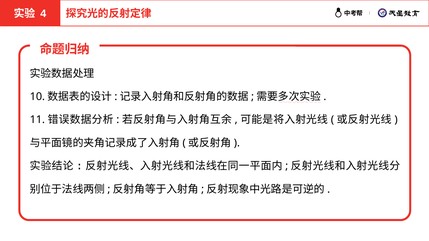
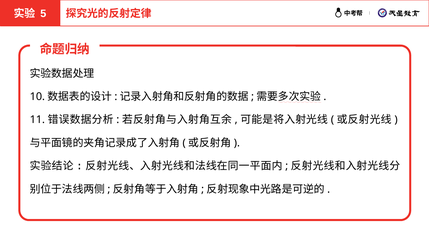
4: 4 -> 5
